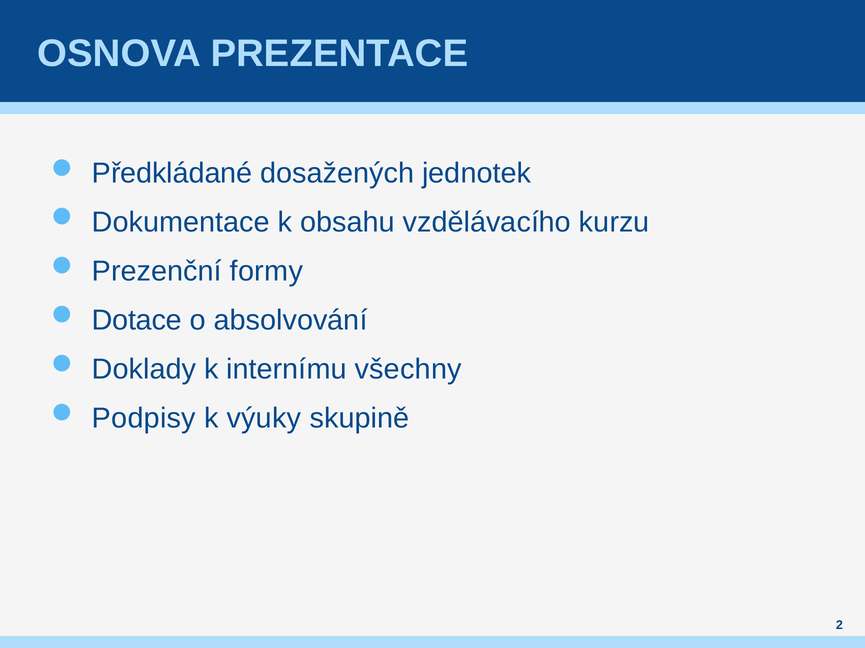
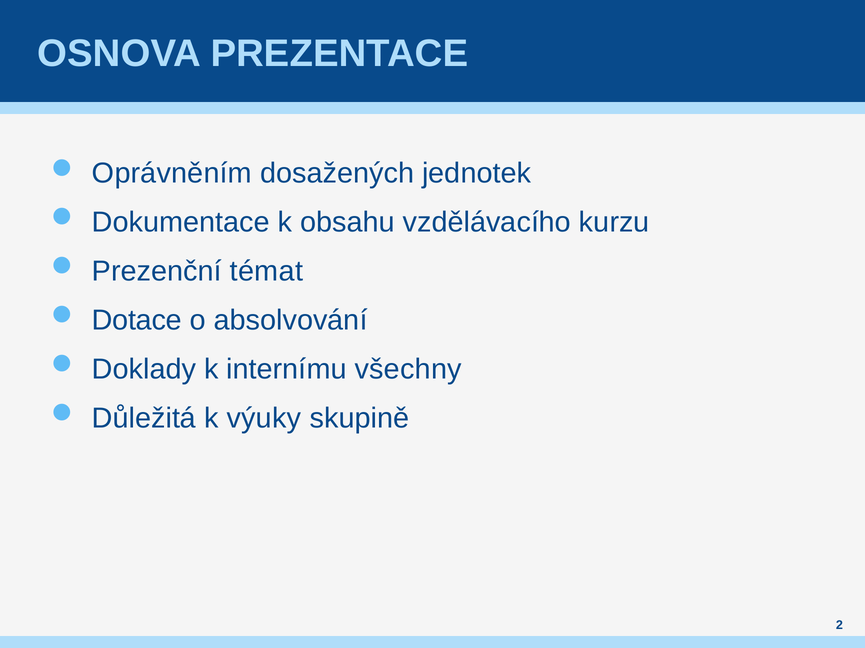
Předkládané: Předkládané -> Oprávněním
formy: formy -> témat
Podpisy: Podpisy -> Důležitá
